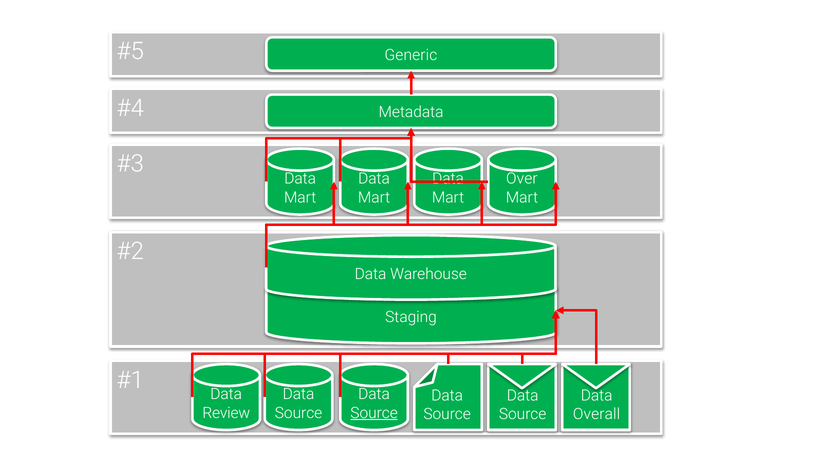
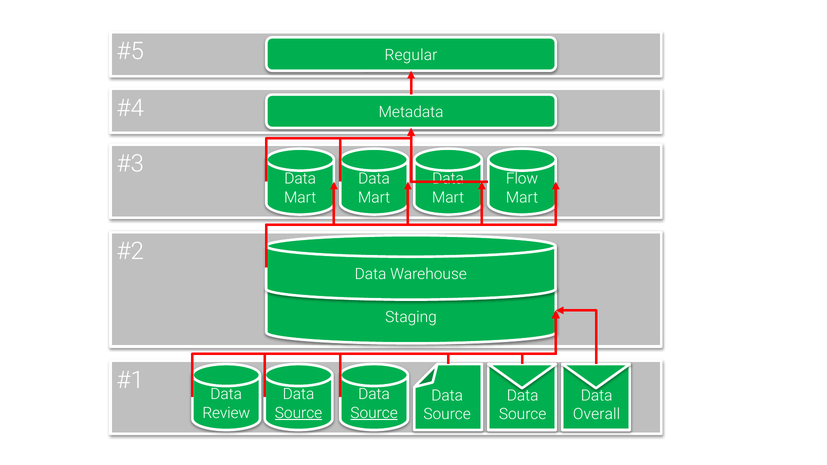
Generic: Generic -> Regular
Over: Over -> Flow
Source at (299, 413) underline: none -> present
